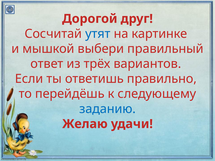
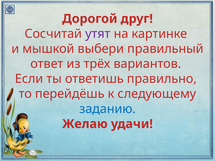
утят colour: blue -> purple
